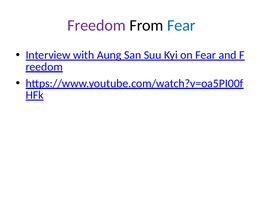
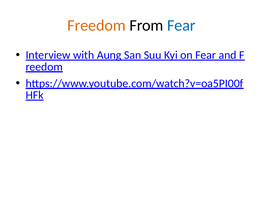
Freedom colour: purple -> orange
